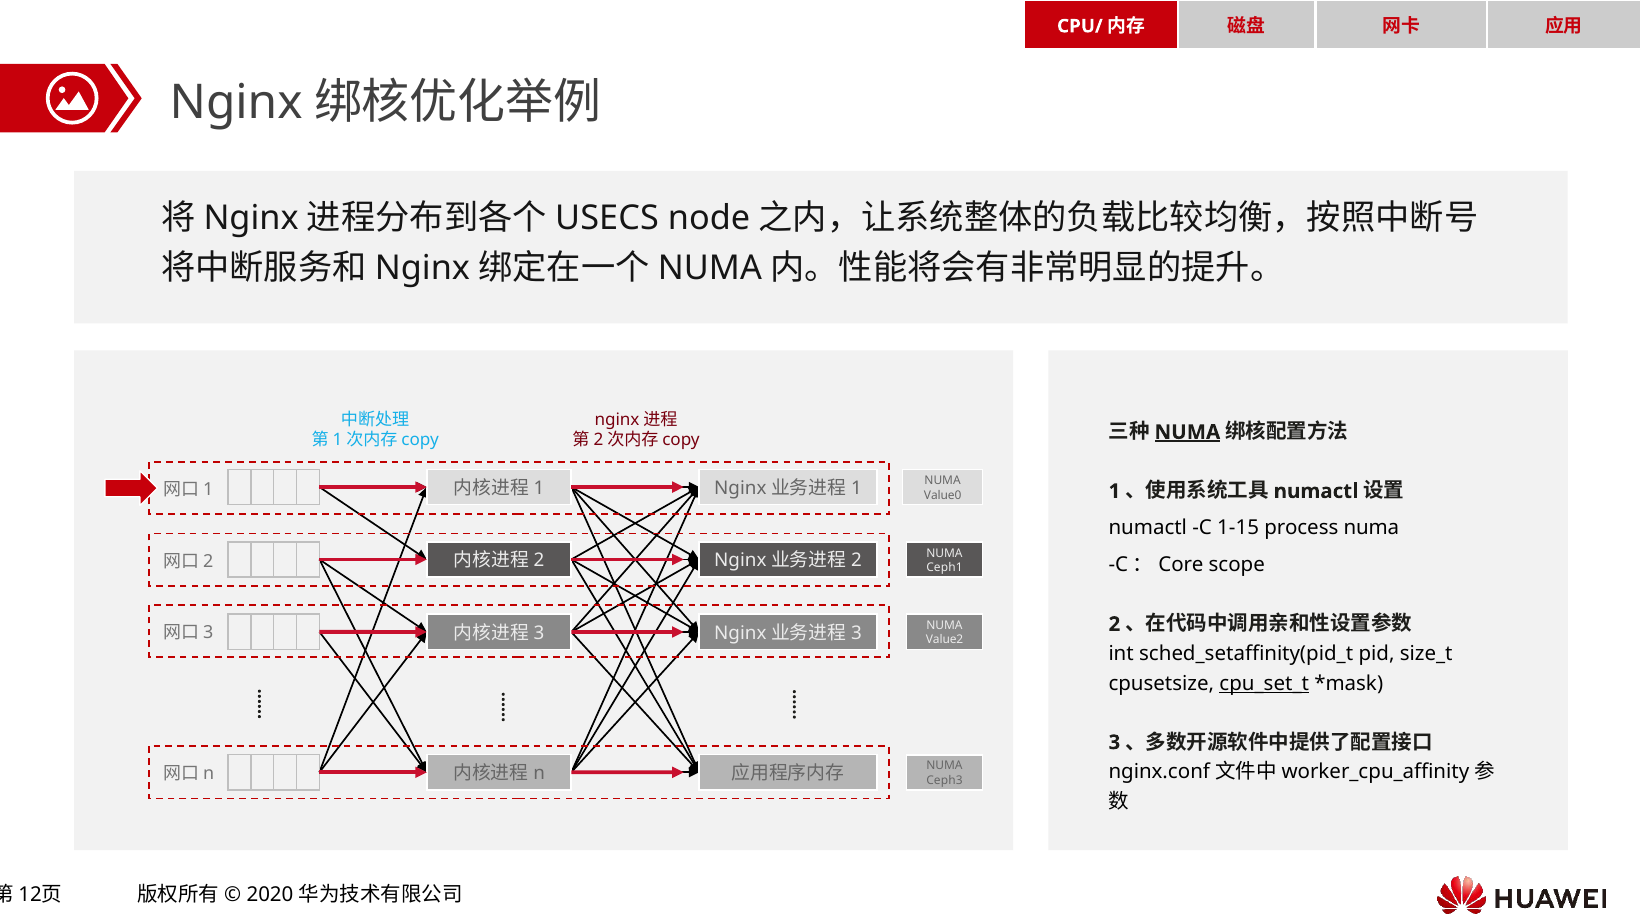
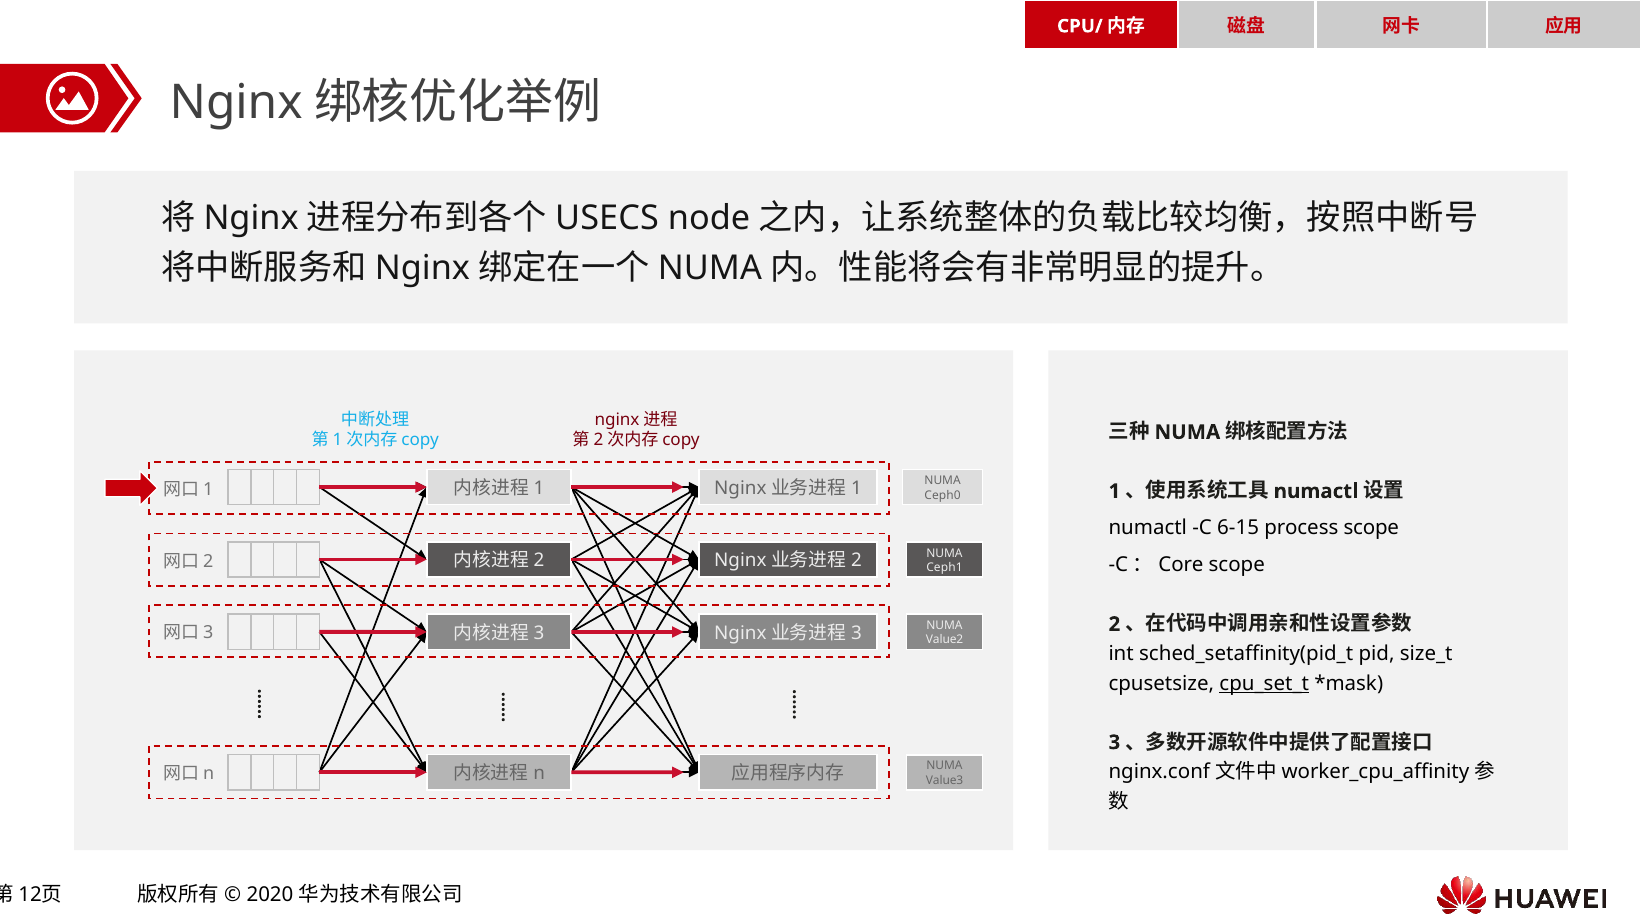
NUMA at (1187, 432) underline: present -> none
Value0: Value0 -> Ceph0
1-15: 1-15 -> 6-15
process numa: numa -> scope
Ceph3: Ceph3 -> Value3
